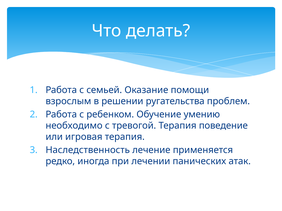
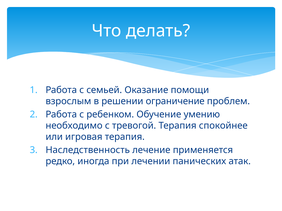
ругательства: ругательства -> ограничение
поведение: поведение -> спокойнее
